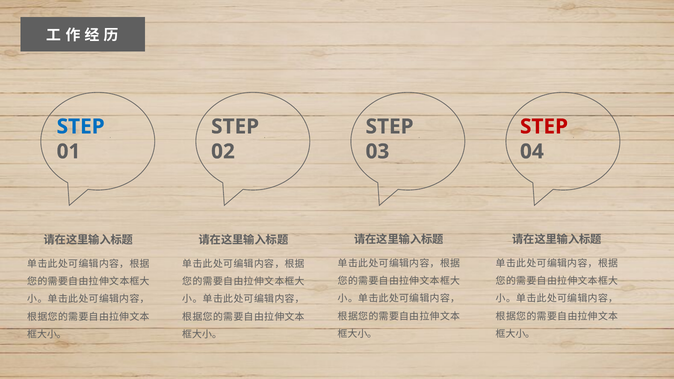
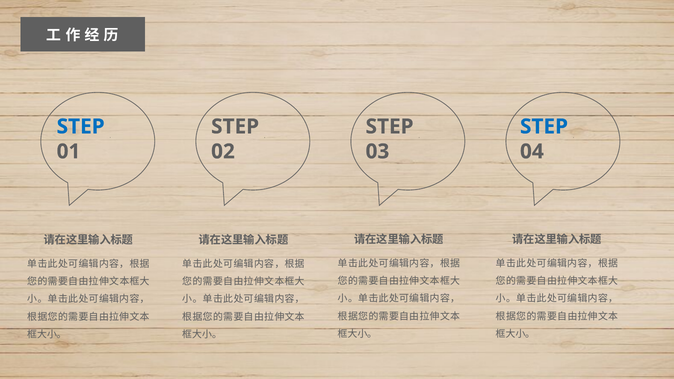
STEP at (544, 127) colour: red -> blue
